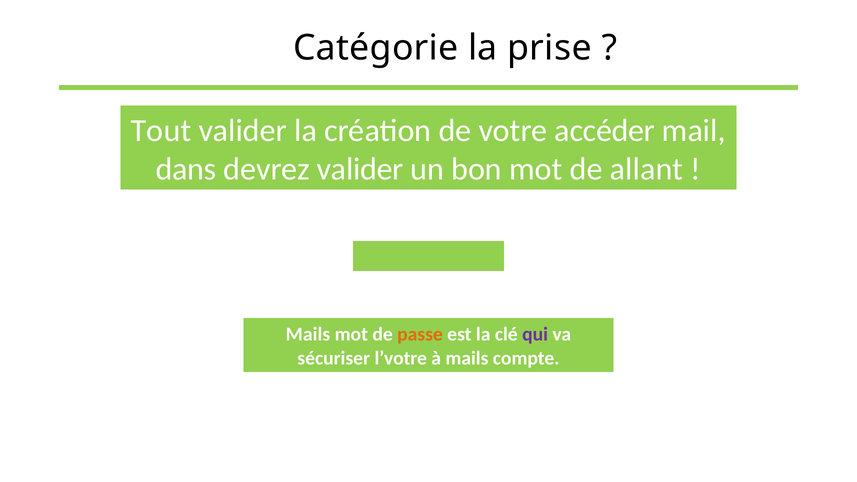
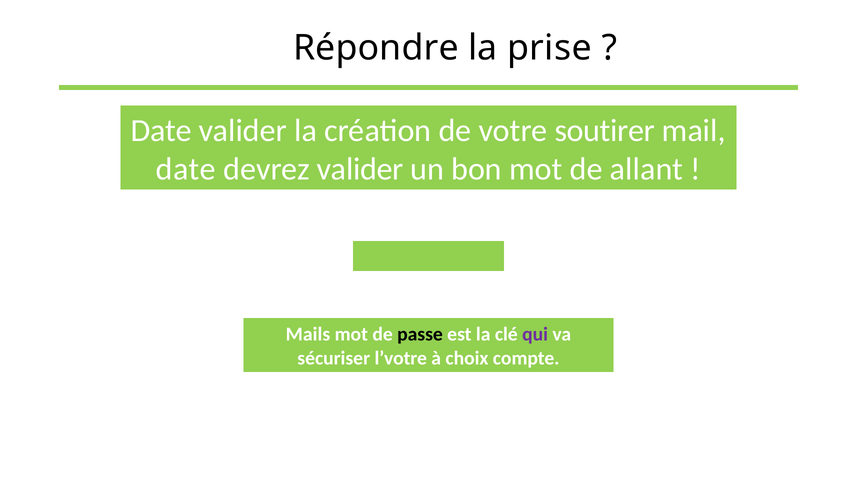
Catégorie: Catégorie -> Répondre
Tout at (161, 131): Tout -> Date
accéder: accéder -> soutirer
dans at (186, 169): dans -> date
passe colour: orange -> black
à mails: mails -> choix
